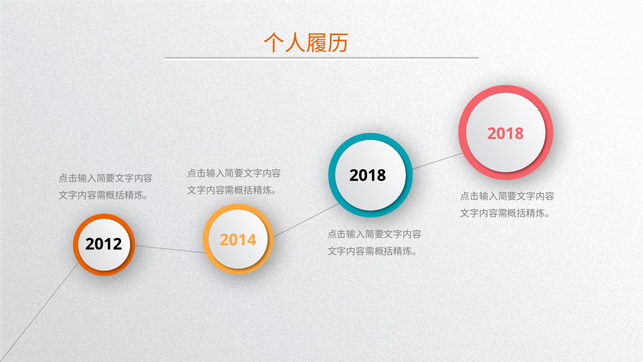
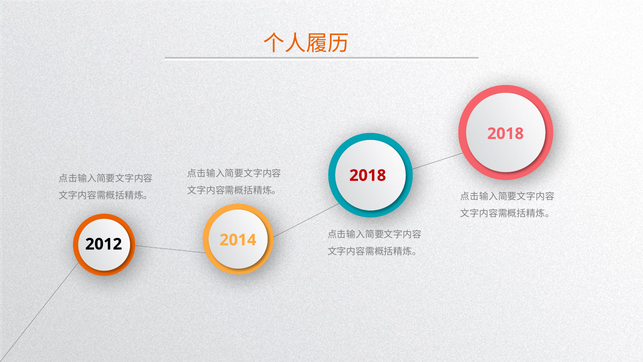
2018 at (368, 175) colour: black -> red
